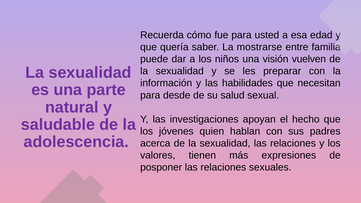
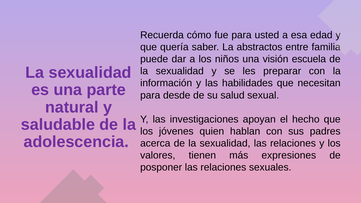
mostrarse: mostrarse -> abstractos
vuelven: vuelven -> escuela
